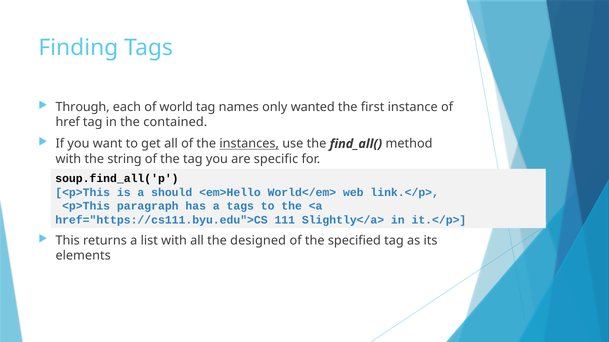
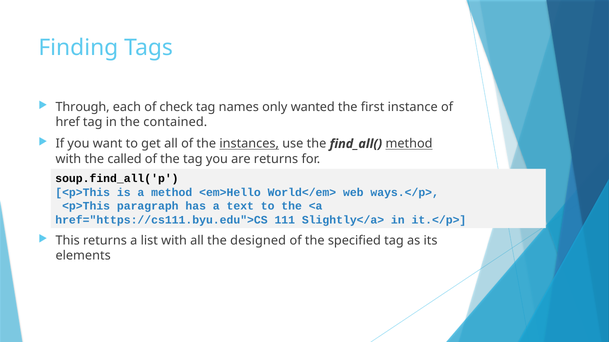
world: world -> check
method at (409, 144) underline: none -> present
string: string -> called
are specific: specific -> returns
a should: should -> method
link.</p>: link.</p> -> ways.</p>
a tags: tags -> text
